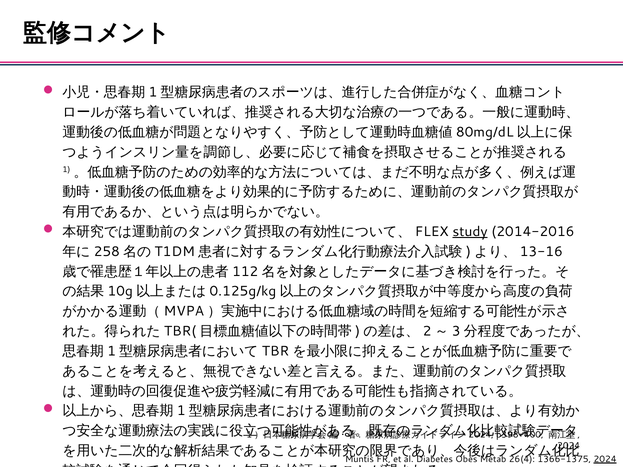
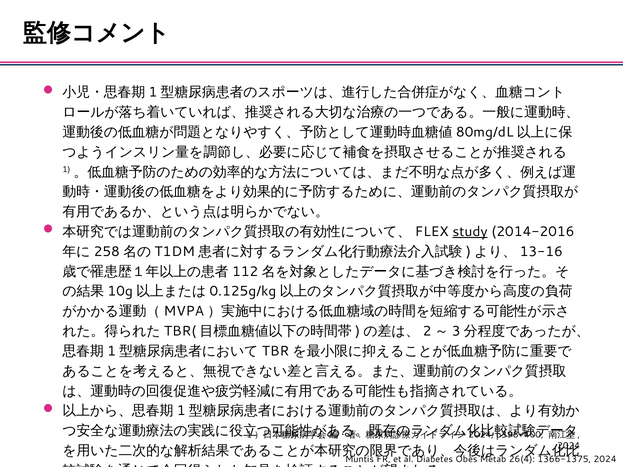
2024 at (605, 459) underline: present -> none
